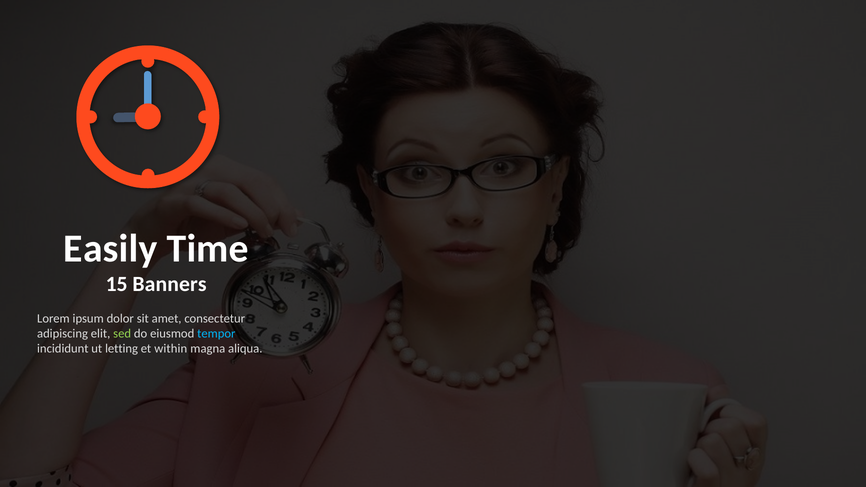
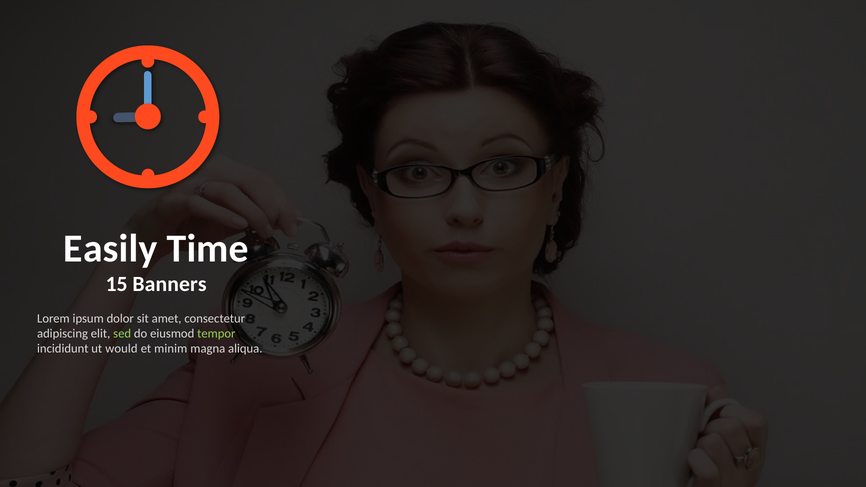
tempor colour: light blue -> light green
letting: letting -> would
within: within -> minim
